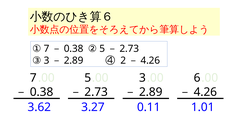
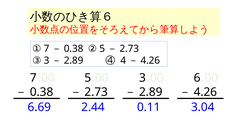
2: 2 -> 4
3.62: 3.62 -> 6.69
3.27: 3.27 -> 2.44
1.01: 1.01 -> 3.04
